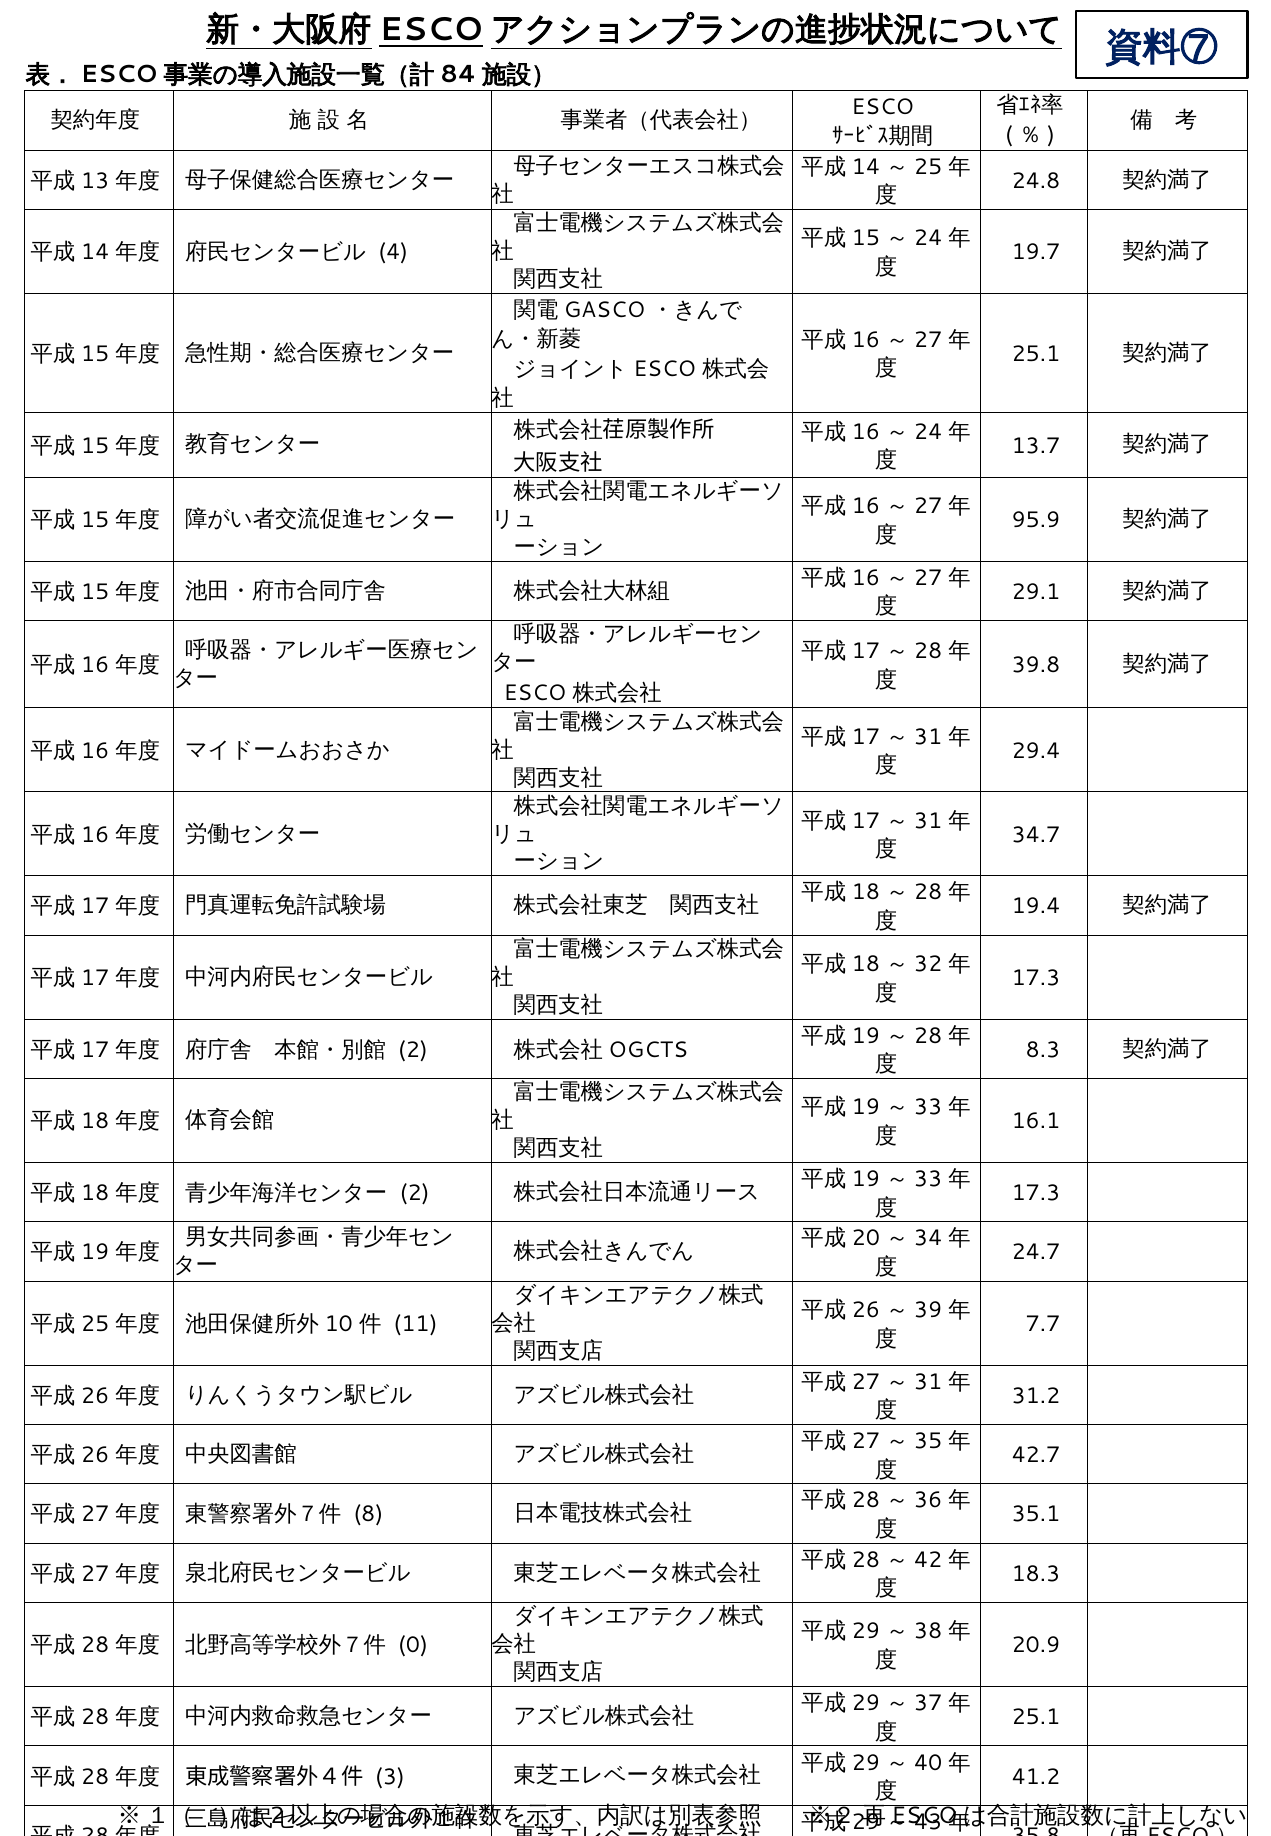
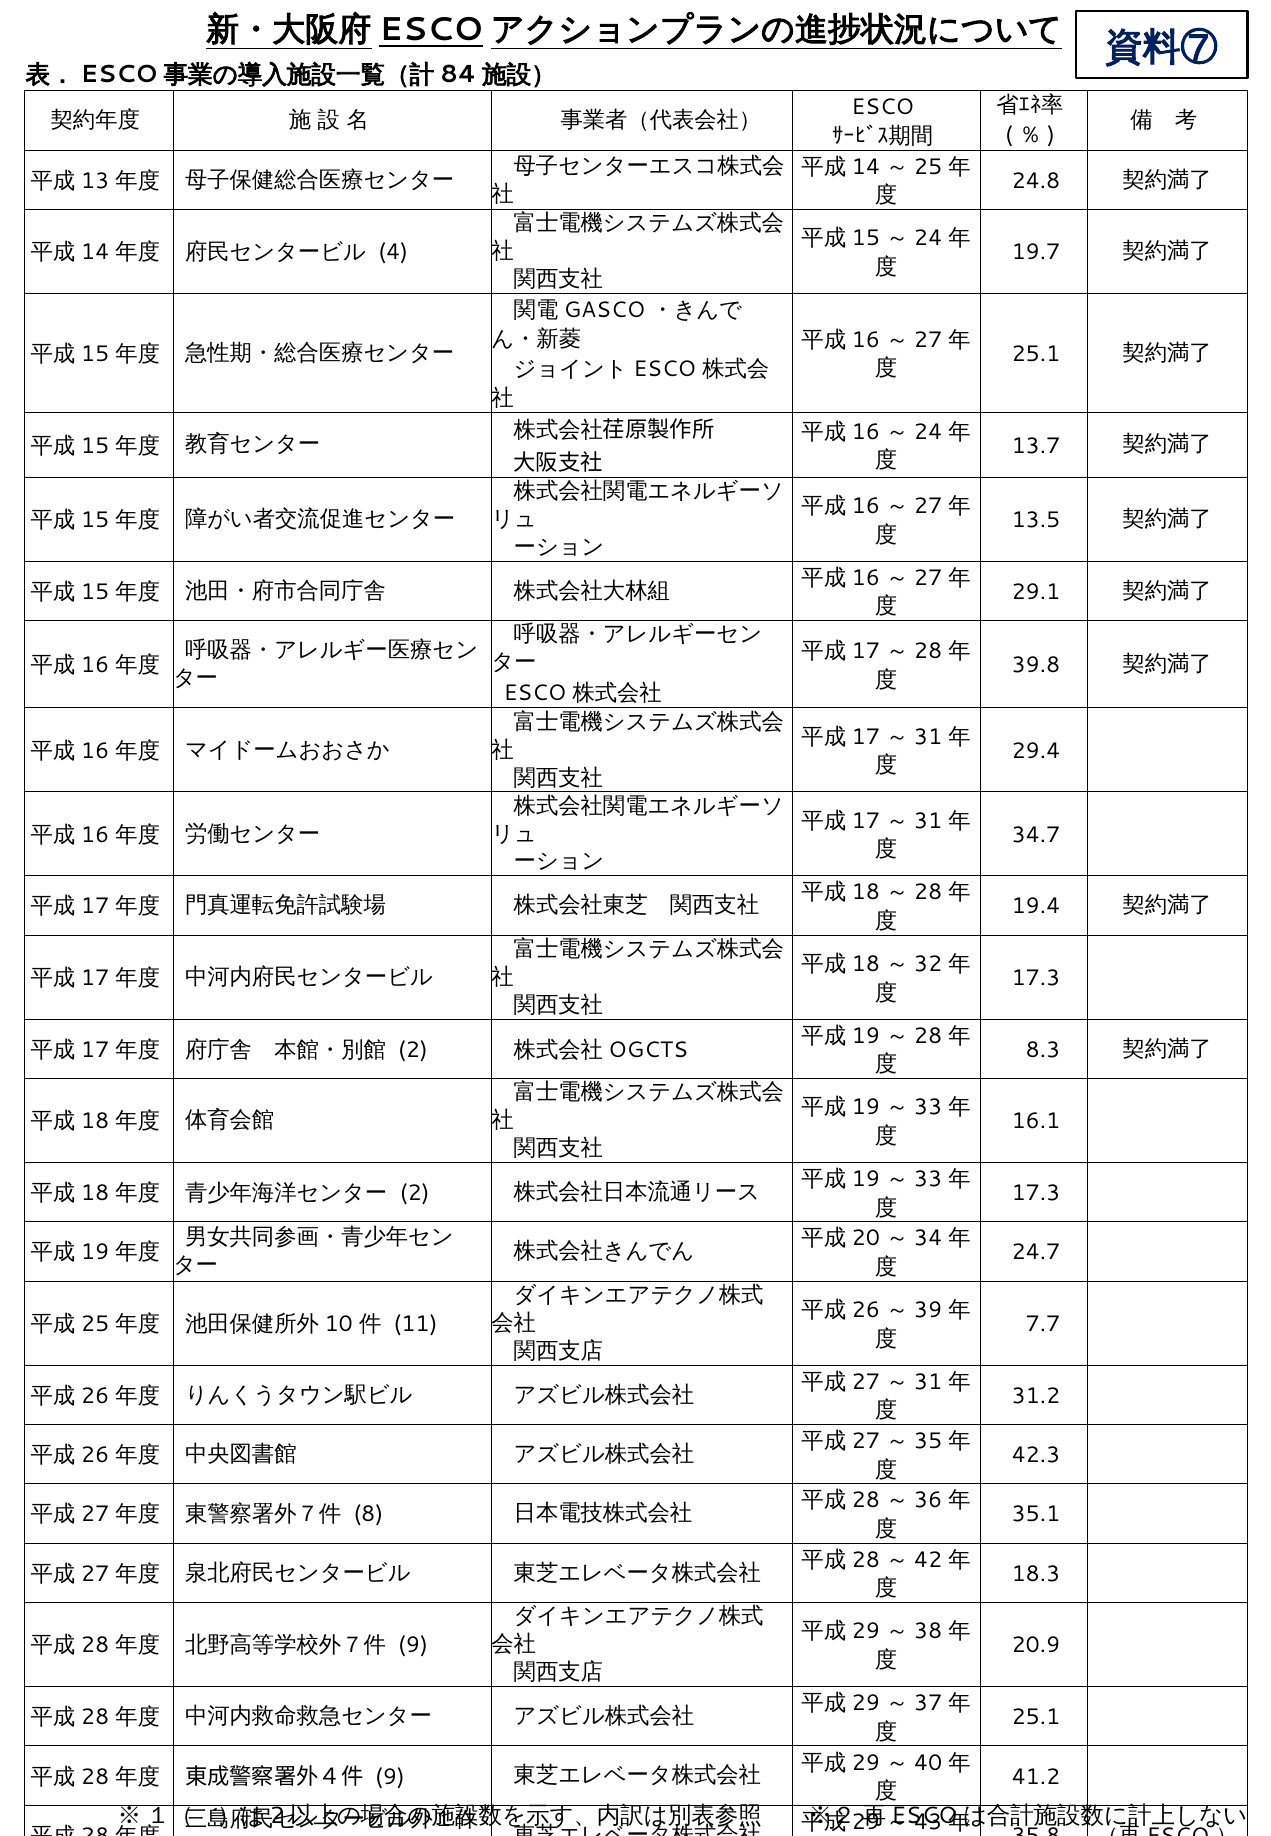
95.9: 95.9 -> 13.5
42.7: 42.7 -> 42.3
0 at (413, 1646): 0 -> 9
3 at (390, 1777): 3 -> 9
